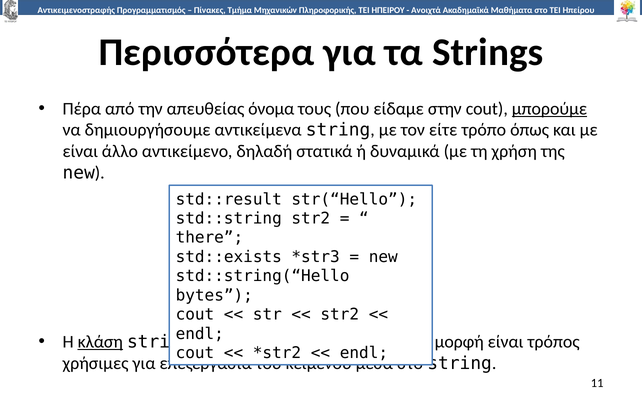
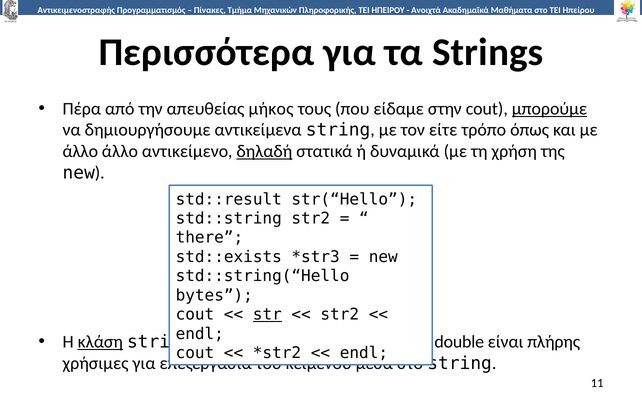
όνομα: όνομα -> μήκος
είναι at (80, 152): είναι -> άλλο
δηλαδή underline: none -> present
str underline: none -> present
μορφή: μορφή -> double
τρόπος: τρόπος -> πλήρης
